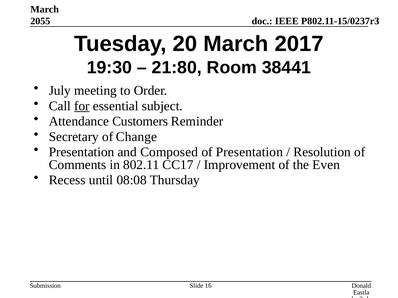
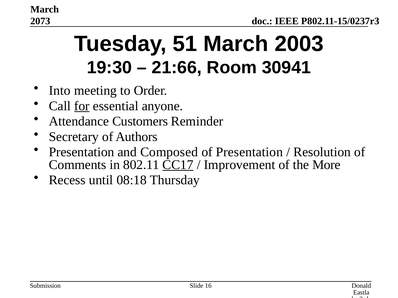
2055: 2055 -> 2073
20: 20 -> 51
2017: 2017 -> 2003
21:80: 21:80 -> 21:66
38441: 38441 -> 30941
July: July -> Into
subject: subject -> anyone
Change: Change -> Authors
CC17 underline: none -> present
Even: Even -> More
08:08: 08:08 -> 08:18
